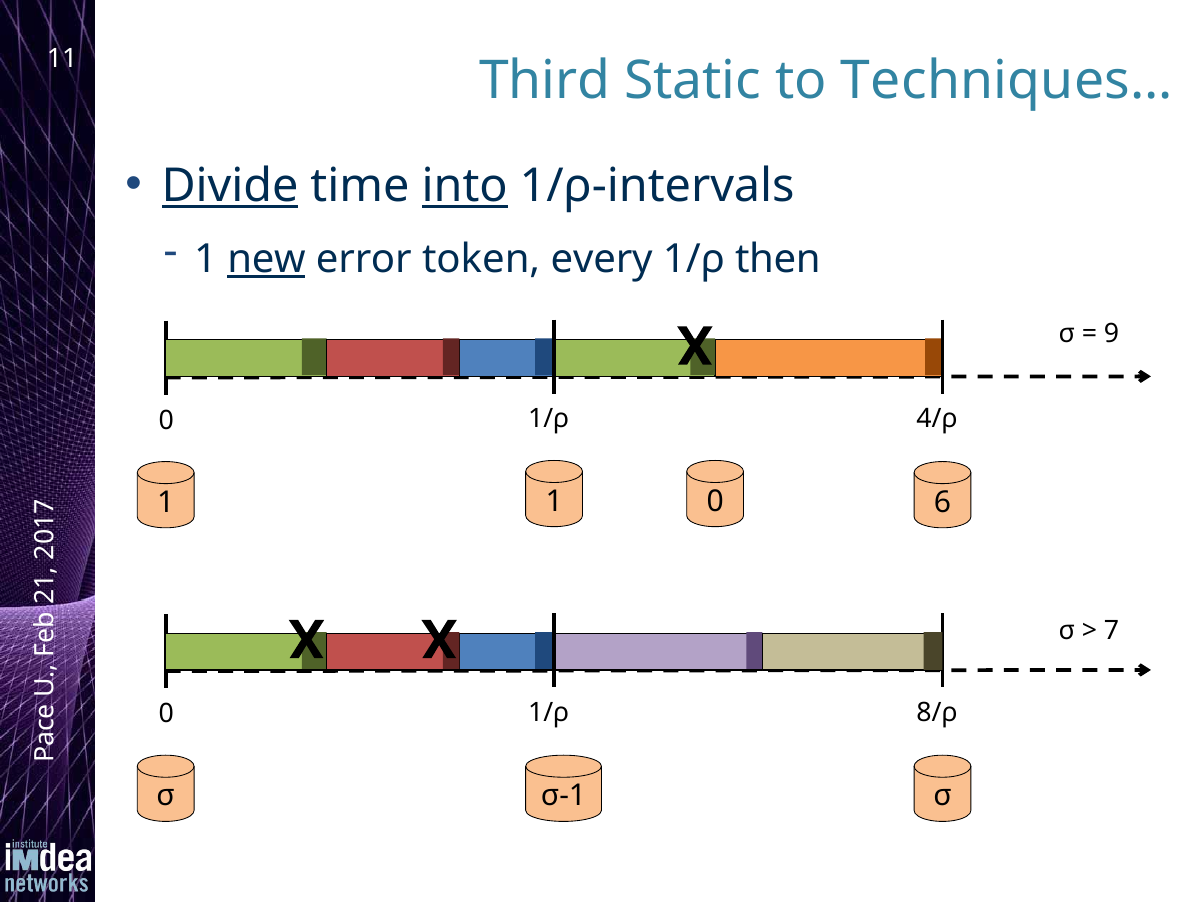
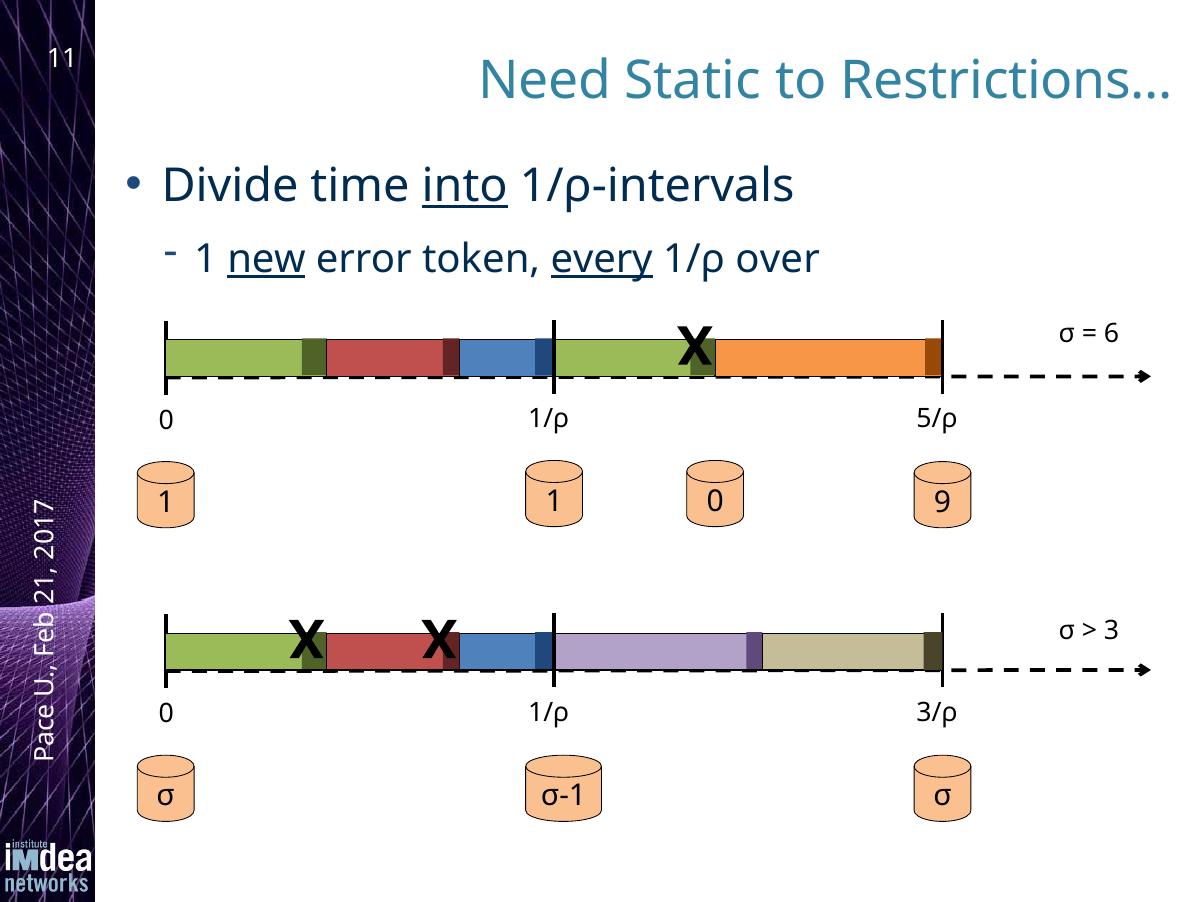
Third: Third -> Need
Techniques…: Techniques… -> Restrictions…
Divide underline: present -> none
every underline: none -> present
then: then -> over
9: 9 -> 6
4/ρ: 4/ρ -> 5/ρ
6: 6 -> 9
7 at (1111, 630): 7 -> 3
8/ρ: 8/ρ -> 3/ρ
